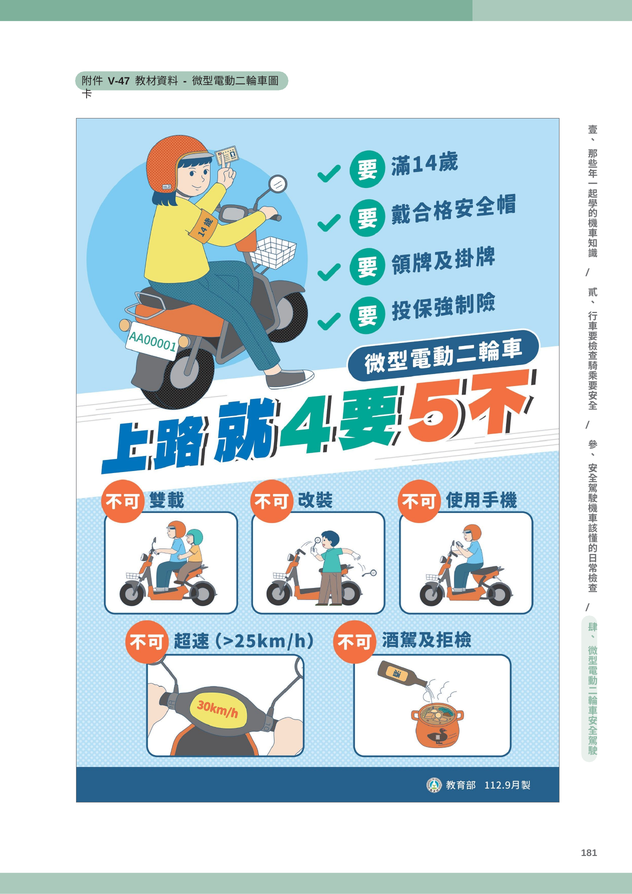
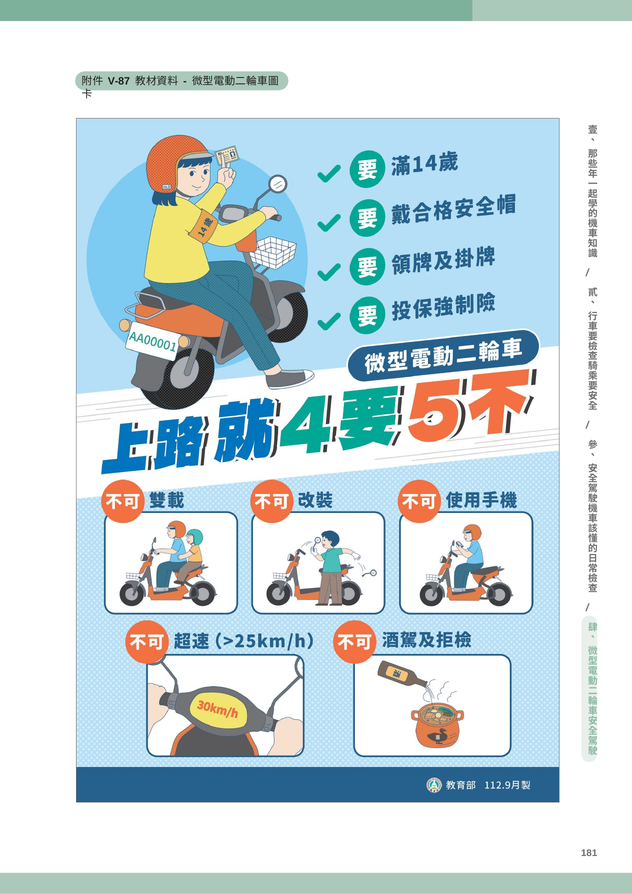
V-47: V-47 -> V-87
